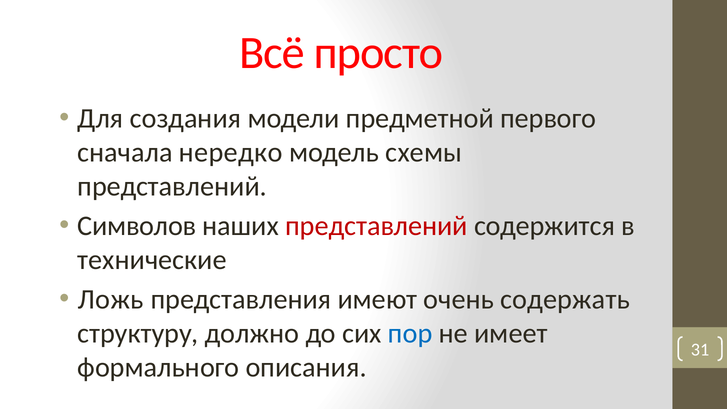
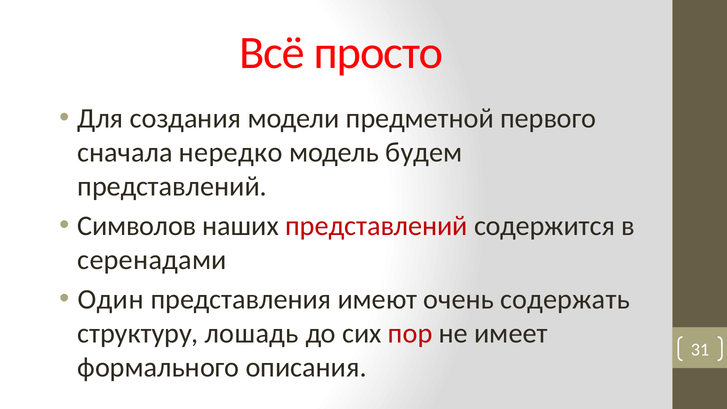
схемы: схемы -> будем
технические: технические -> серенадами
Ложь: Ложь -> Один
должно: должно -> лошадь
пор colour: blue -> red
